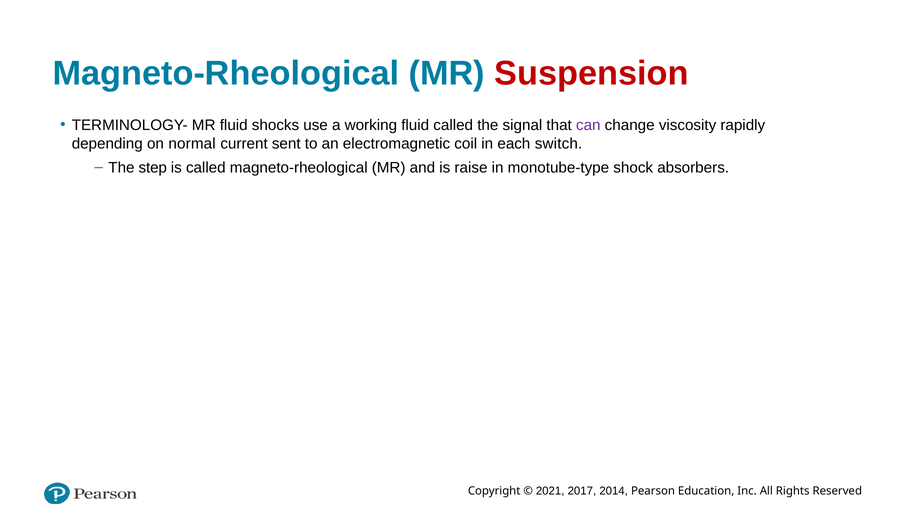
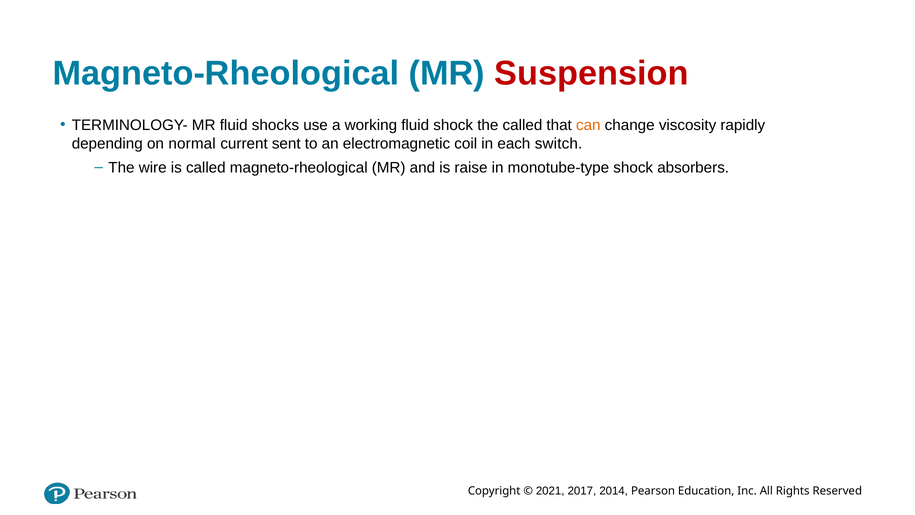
fluid called: called -> shock
the signal: signal -> called
can colour: purple -> orange
step: step -> wire
